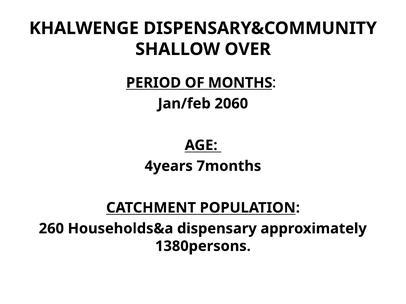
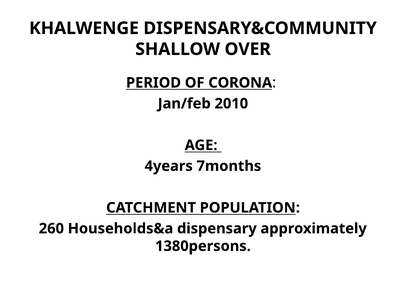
MONTHS: MONTHS -> CORONA
2060: 2060 -> 2010
